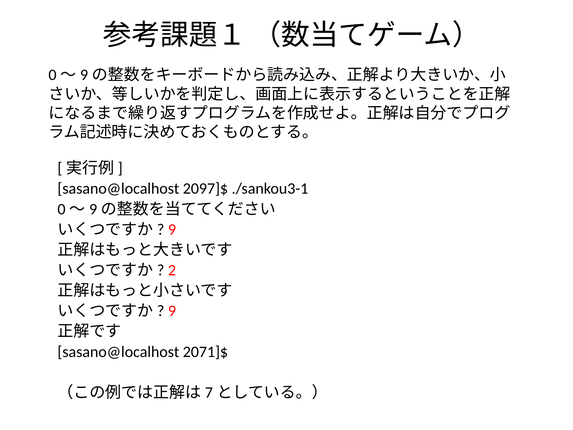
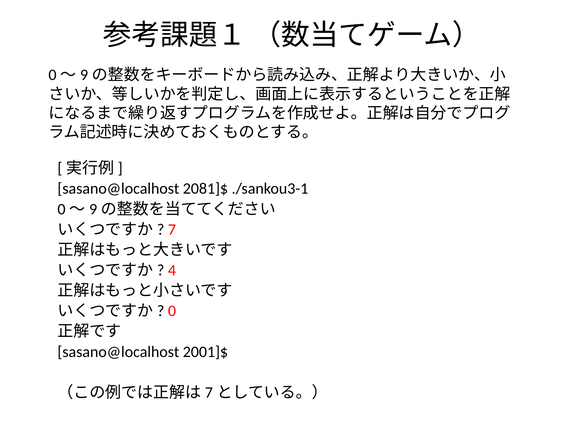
2097]$: 2097]$ -> 2081]$
9 at (172, 229): 9 -> 7
2: 2 -> 4
9 at (172, 311): 9 -> 0
2071]$: 2071]$ -> 2001]$
